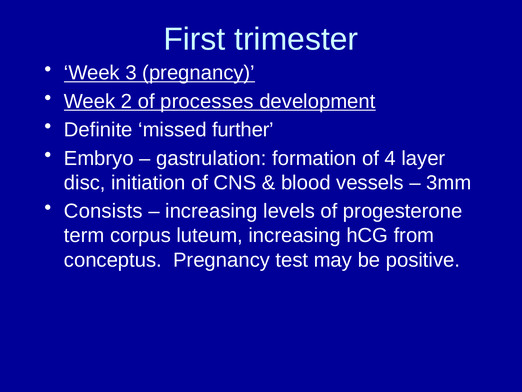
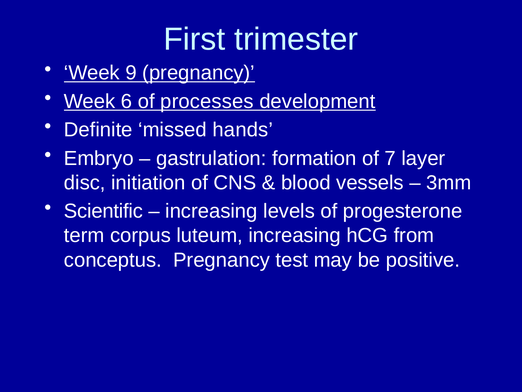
3: 3 -> 9
2: 2 -> 6
further: further -> hands
4: 4 -> 7
Consists: Consists -> Scientific
